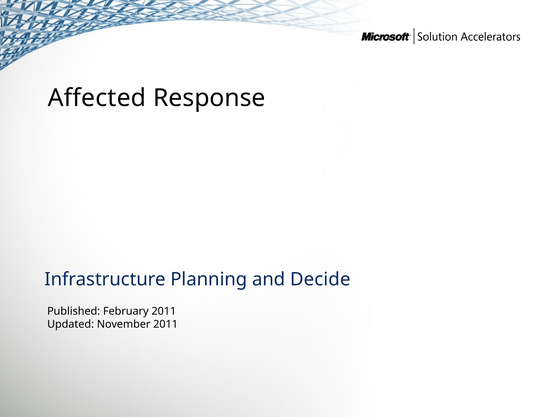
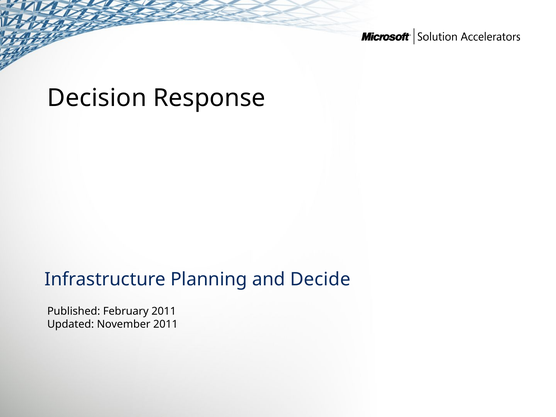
Affected: Affected -> Decision
